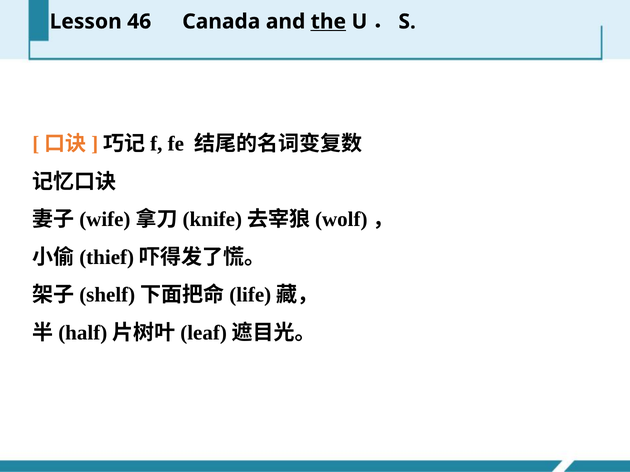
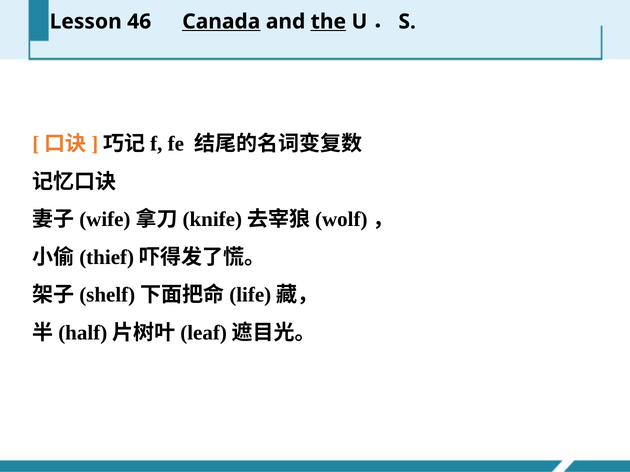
Canada underline: none -> present
